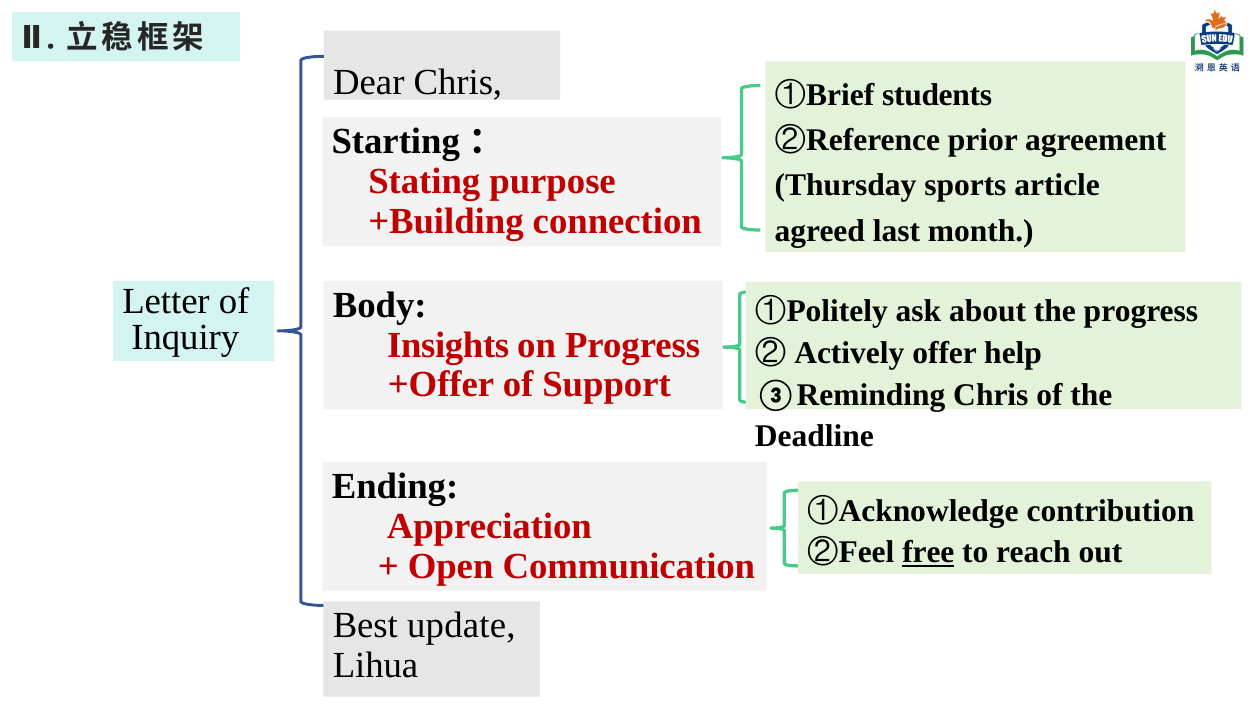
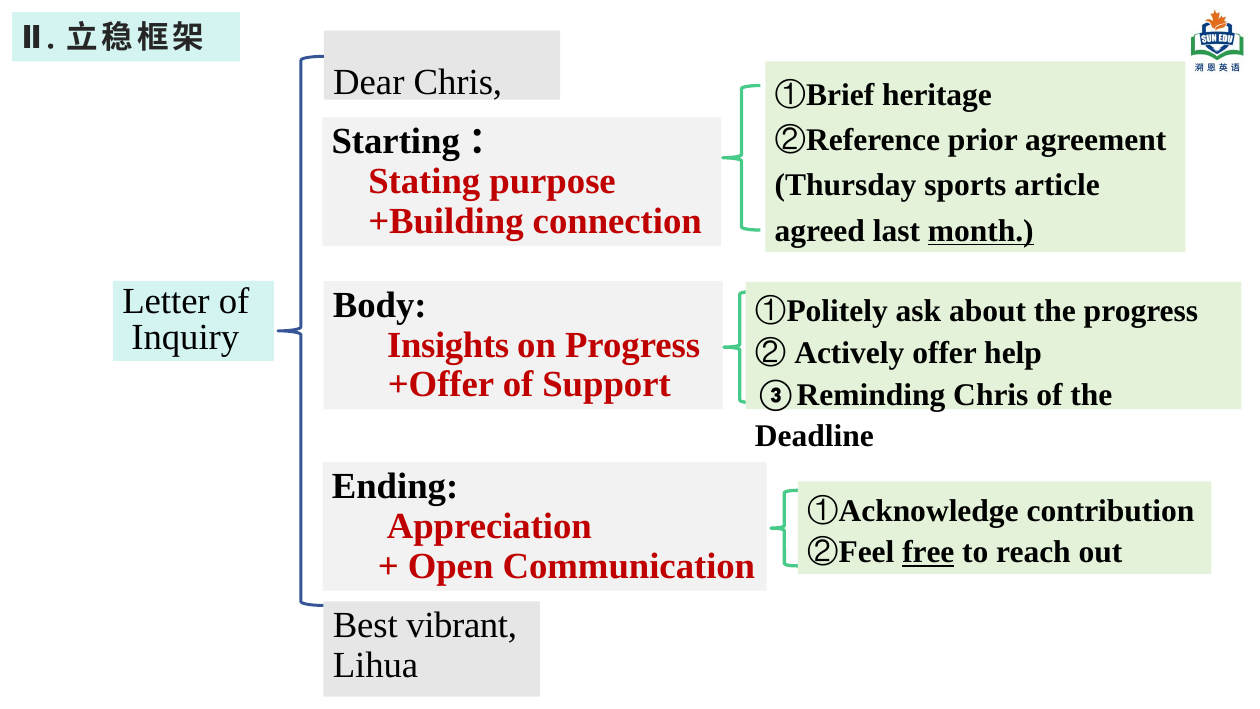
students: students -> heritage
month underline: none -> present
update: update -> vibrant
